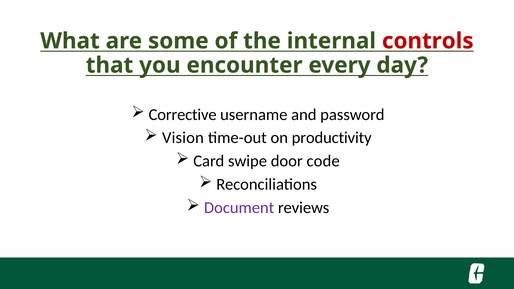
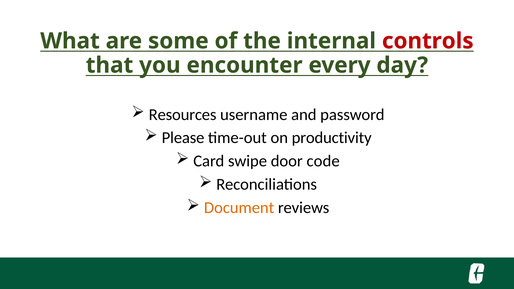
Corrective: Corrective -> Resources
Vision: Vision -> Please
Document colour: purple -> orange
